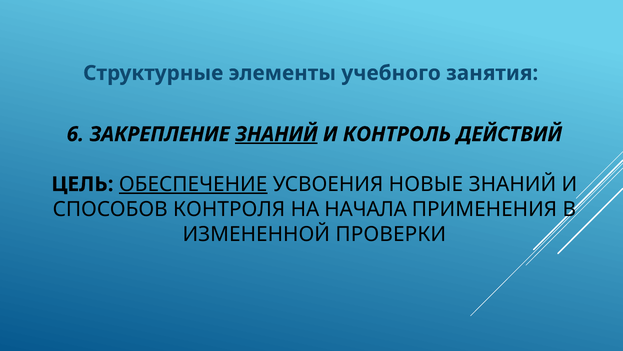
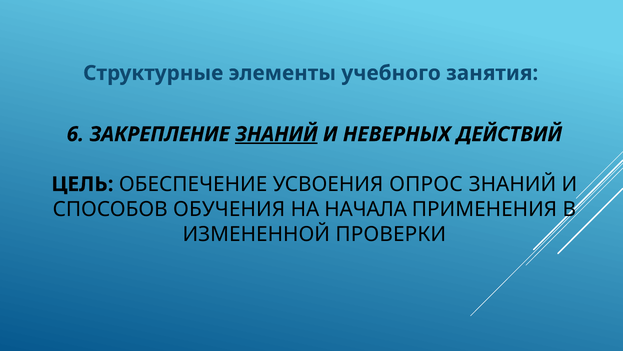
КОНТРОЛЬ: КОНТРОЛЬ -> НЕВЕРНЫХ
ОБЕСПЕЧЕНИЕ underline: present -> none
НОВЫЕ: НОВЫЕ -> ОПРОС
КОНТРОЛЯ: КОНТРОЛЯ -> ОБУЧЕНИЯ
